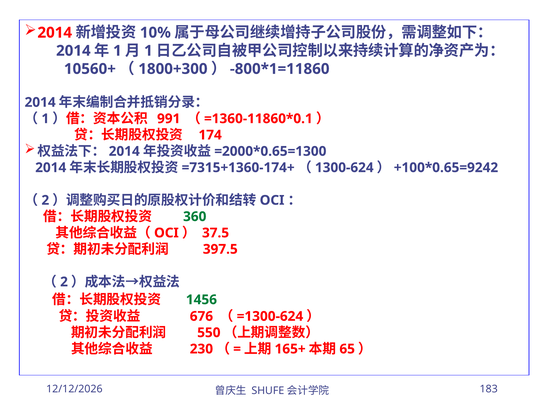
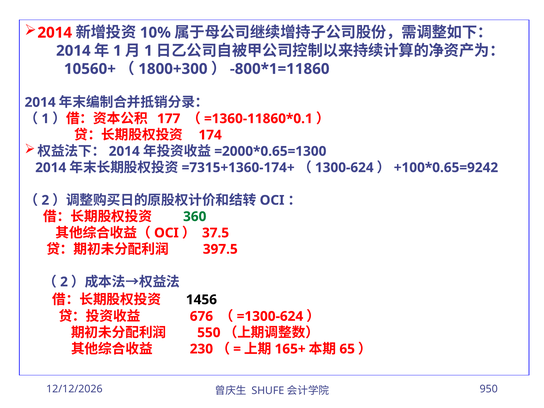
991: 991 -> 177
1456 colour: green -> black
183: 183 -> 950
